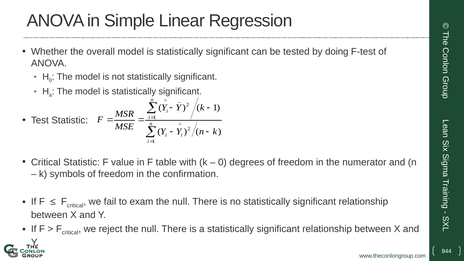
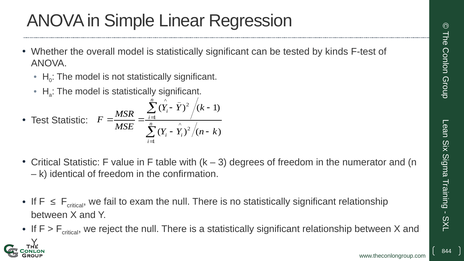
doing: doing -> kinds
0 at (222, 162): 0 -> 3
symbols: symbols -> identical
